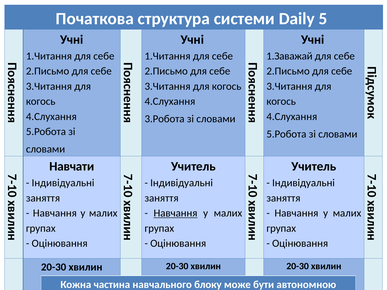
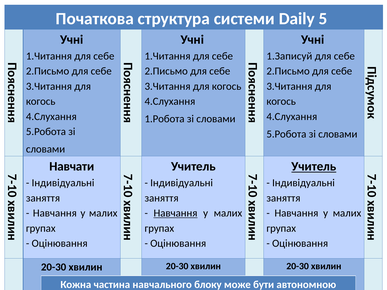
1.Заважай: 1.Заважай -> 1.Записуй
3.Робота: 3.Робота -> 1.Робота
Учитель at (314, 167) underline: none -> present
